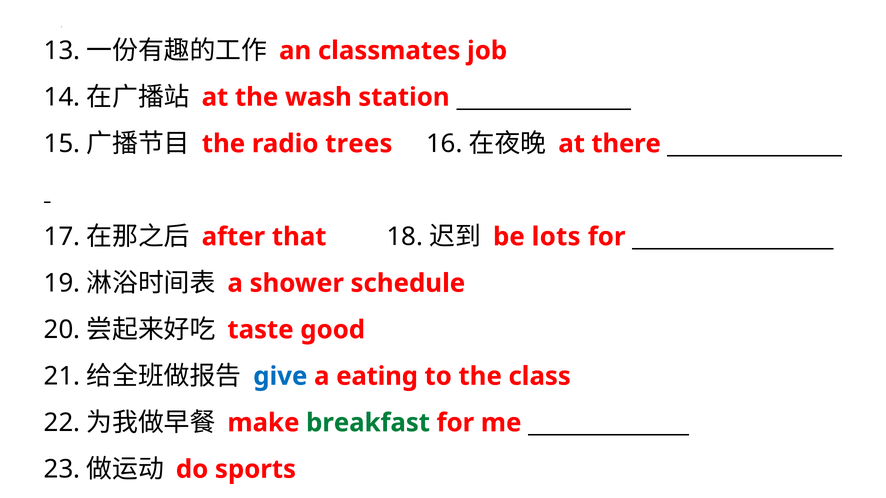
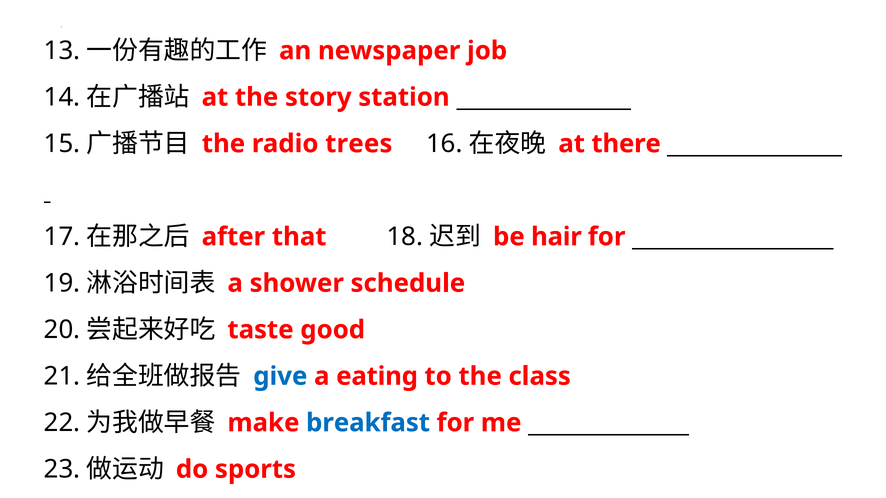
classmates: classmates -> newspaper
wash: wash -> story
lots: lots -> hair
breakfast colour: green -> blue
